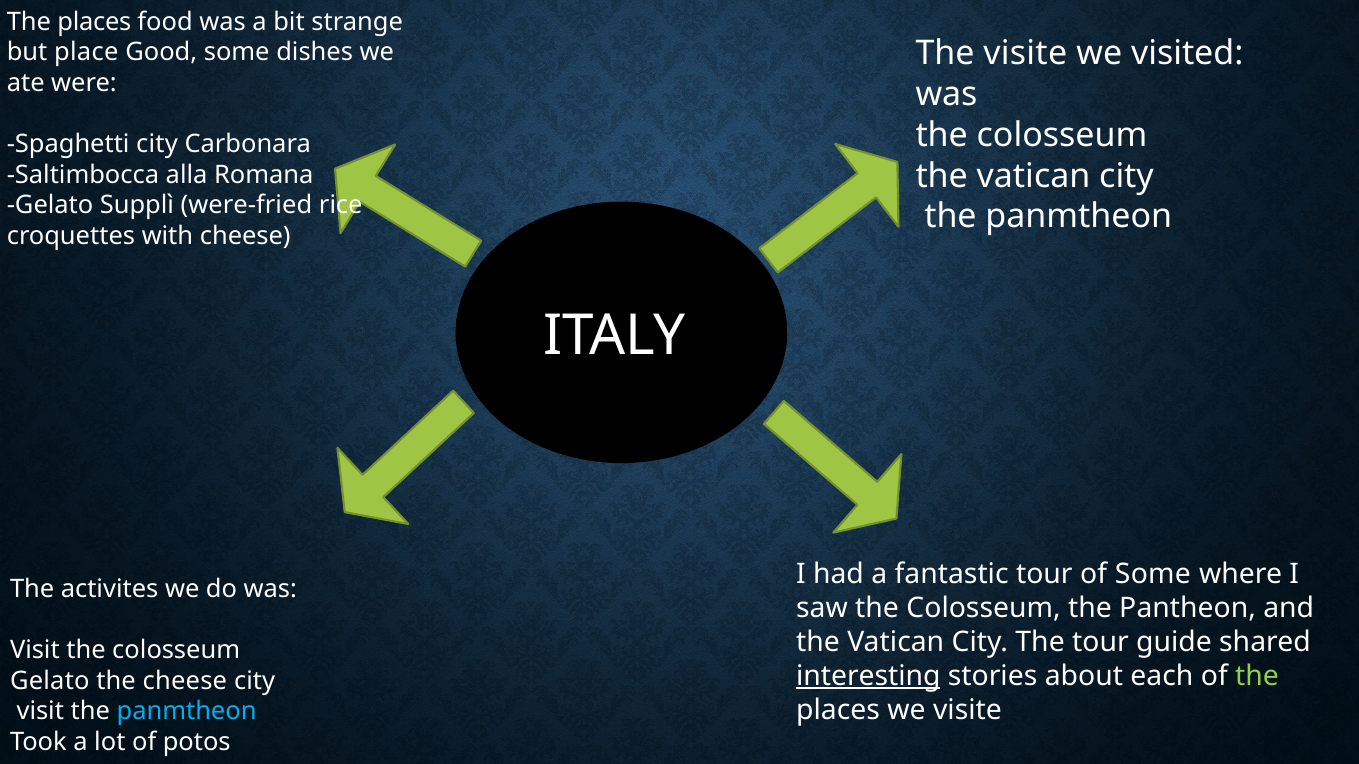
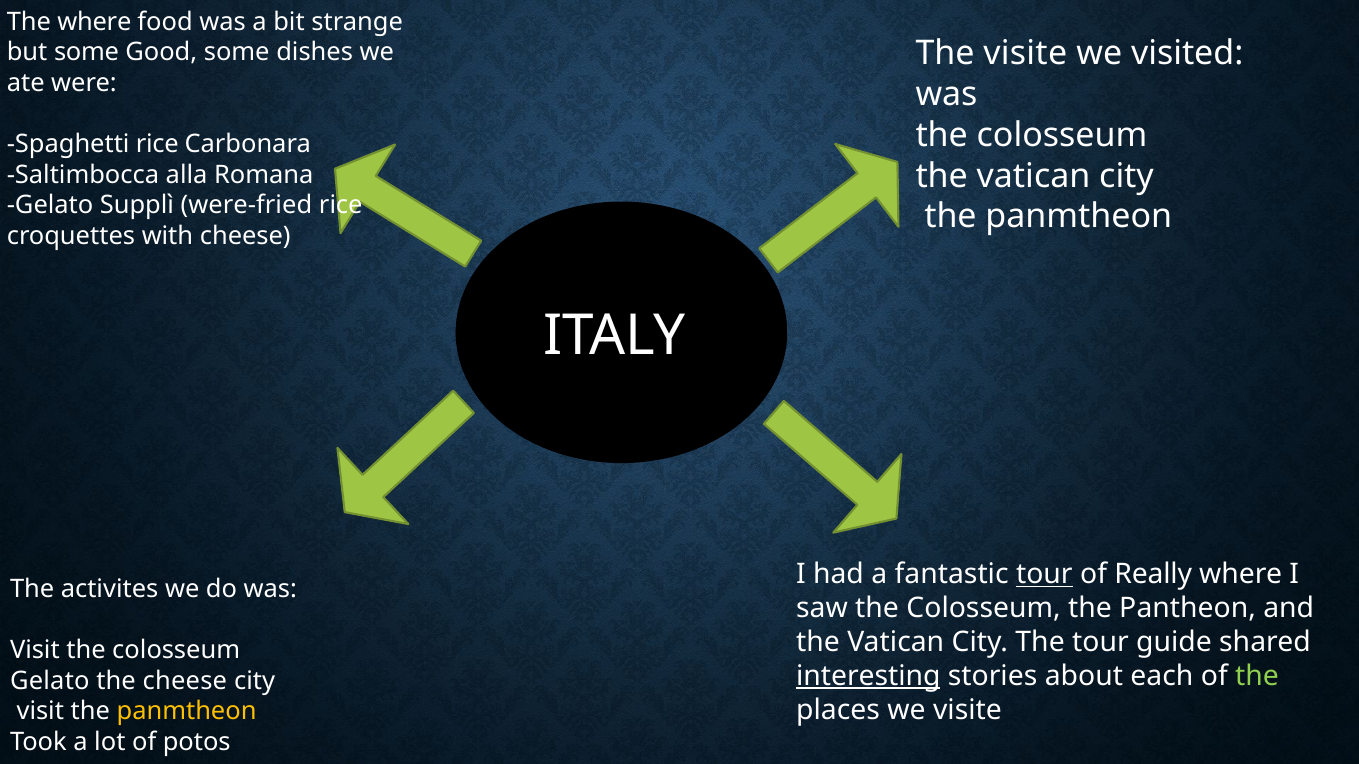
places at (94, 22): places -> where
but place: place -> some
Spaghetti city: city -> rice
tour at (1044, 575) underline: none -> present
of Some: Some -> Really
panmtheon at (187, 712) colour: light blue -> yellow
